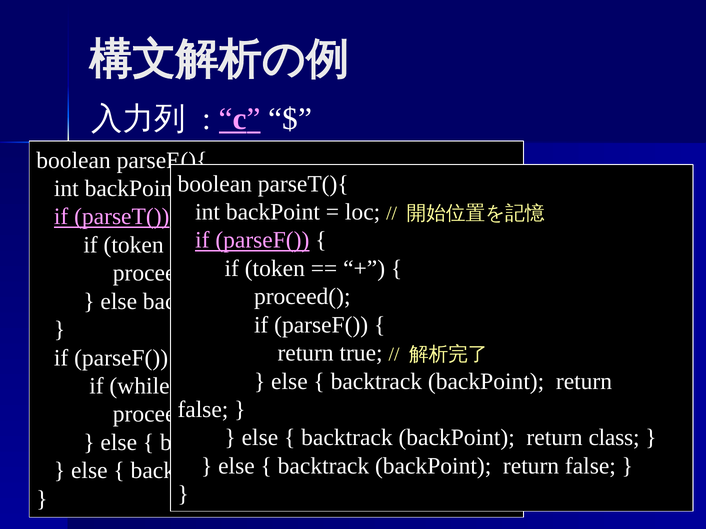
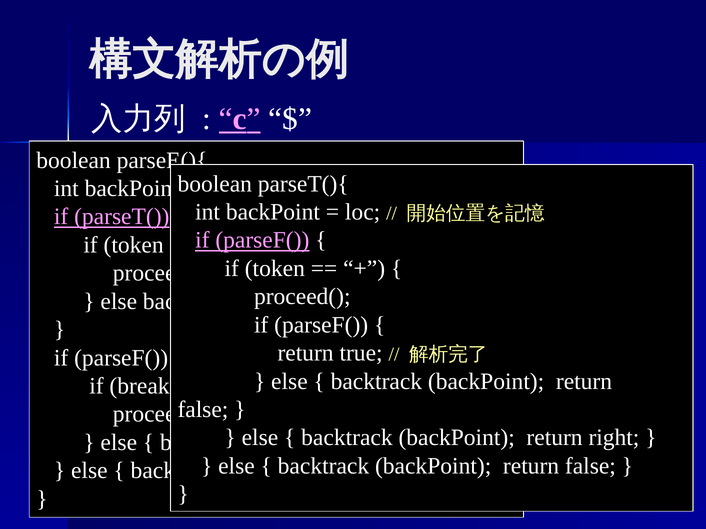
while: while -> break
class: class -> right
